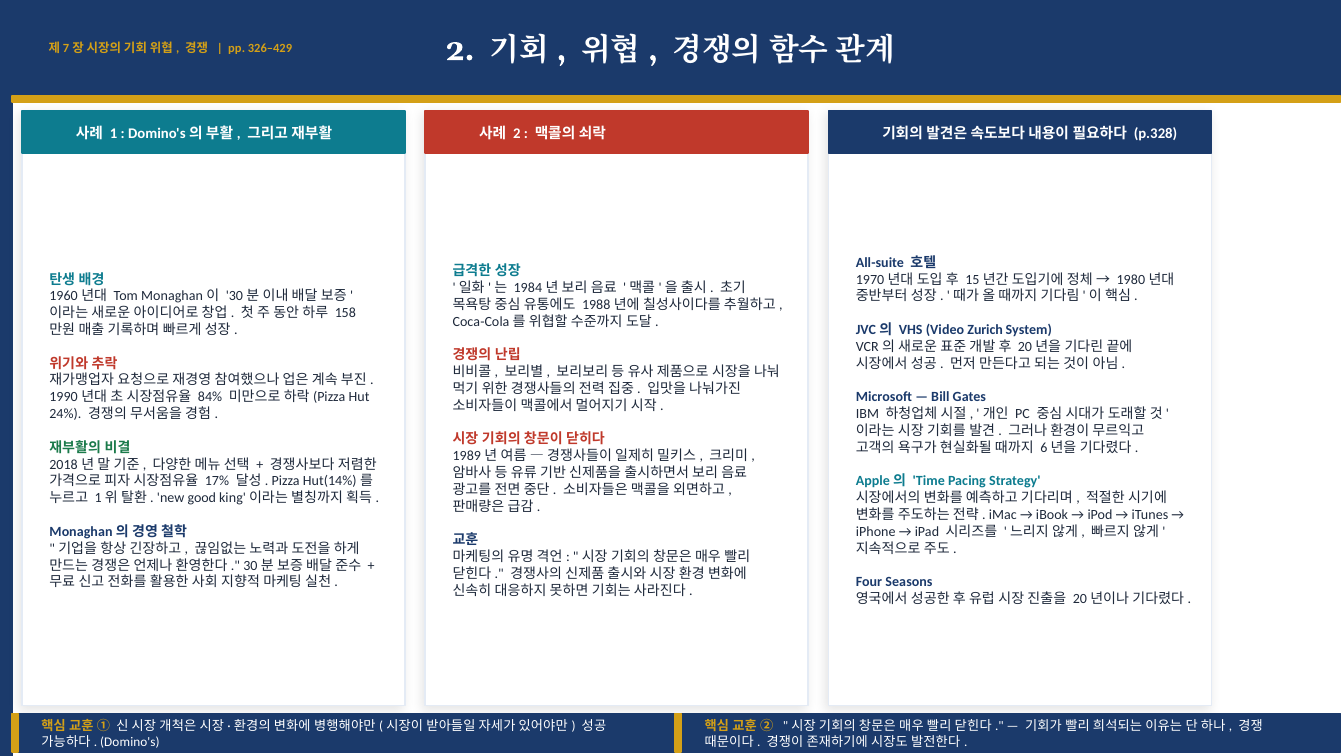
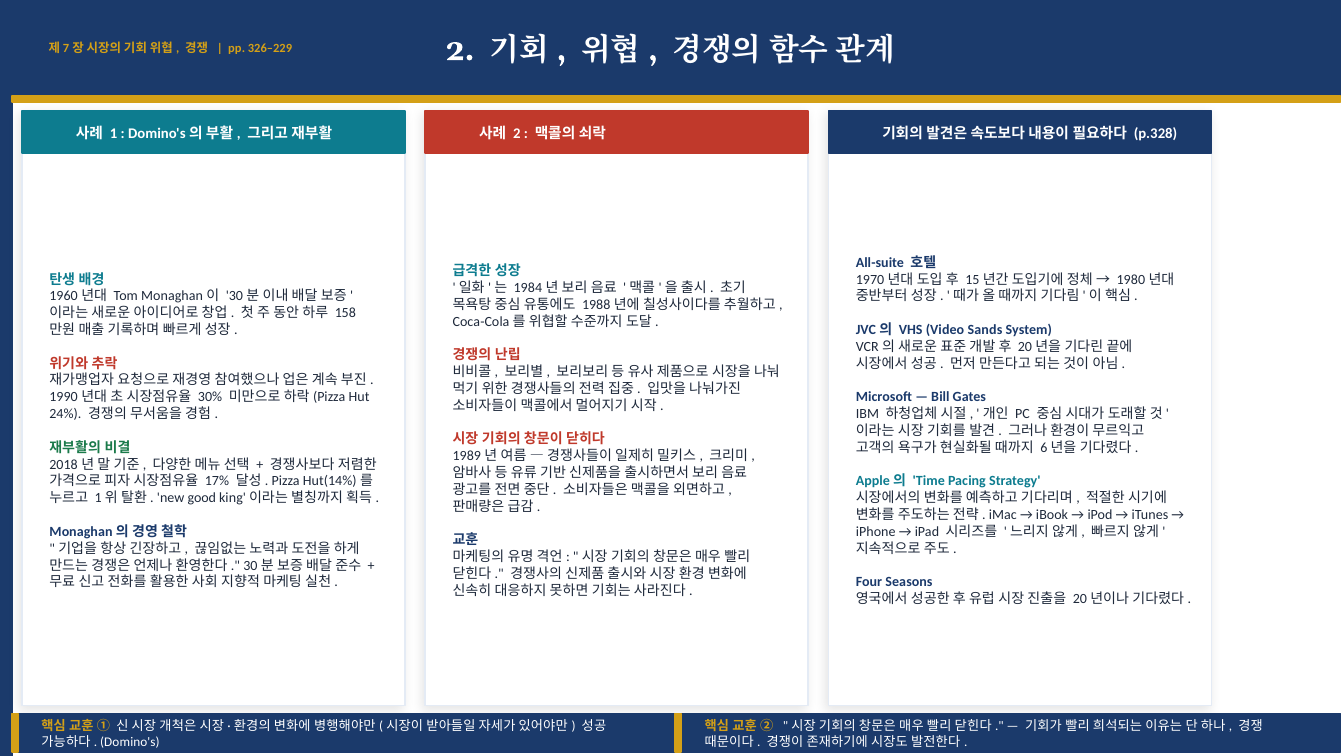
326–429: 326–429 -> 326–229
Zurich: Zurich -> Sands
84%: 84% -> 30%
